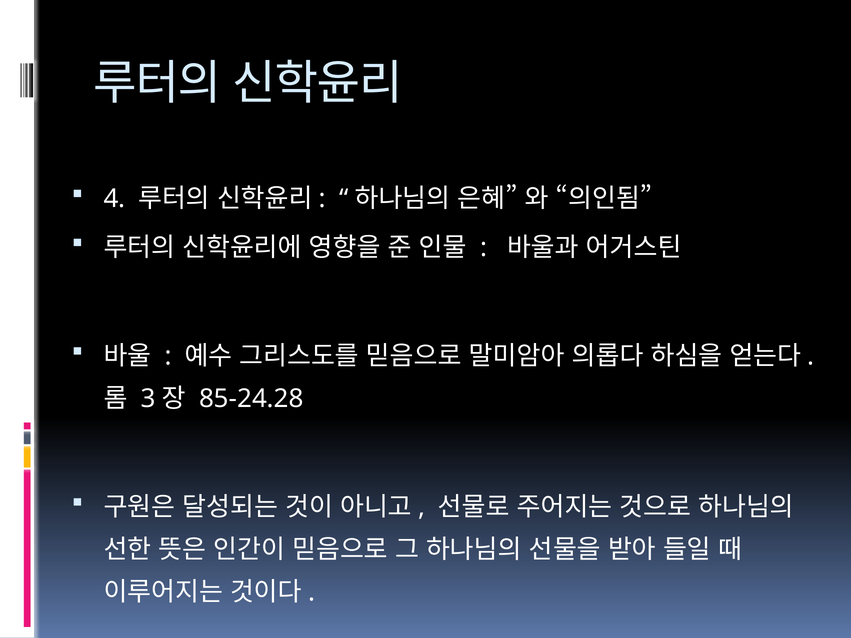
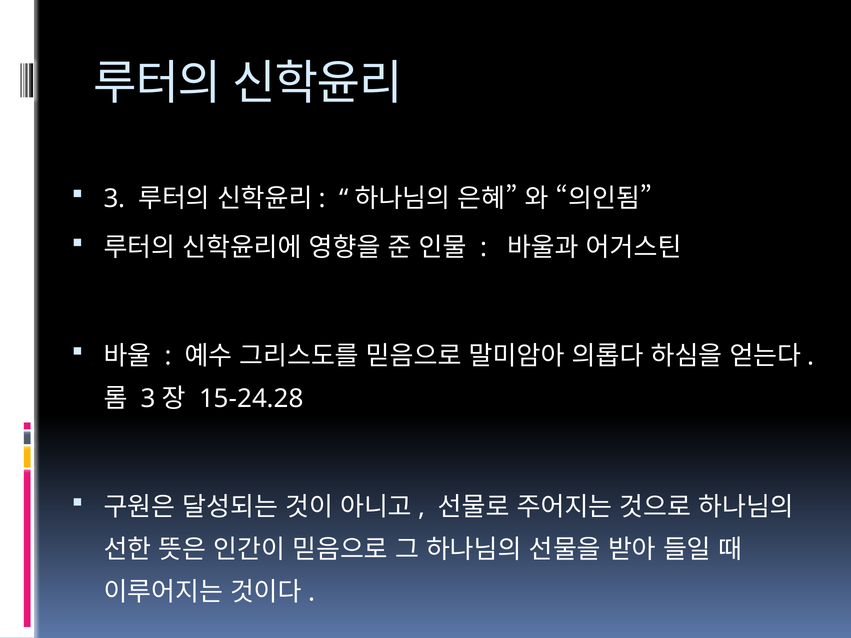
4 at (114, 199): 4 -> 3
85-24.28: 85-24.28 -> 15-24.28
